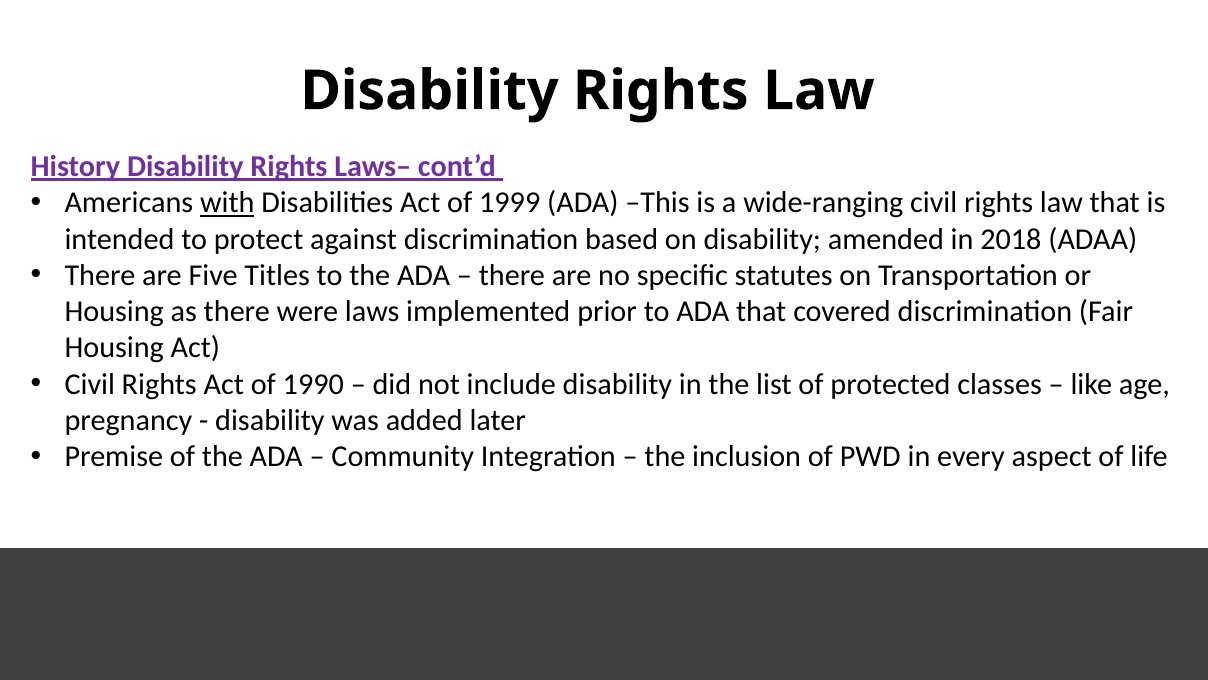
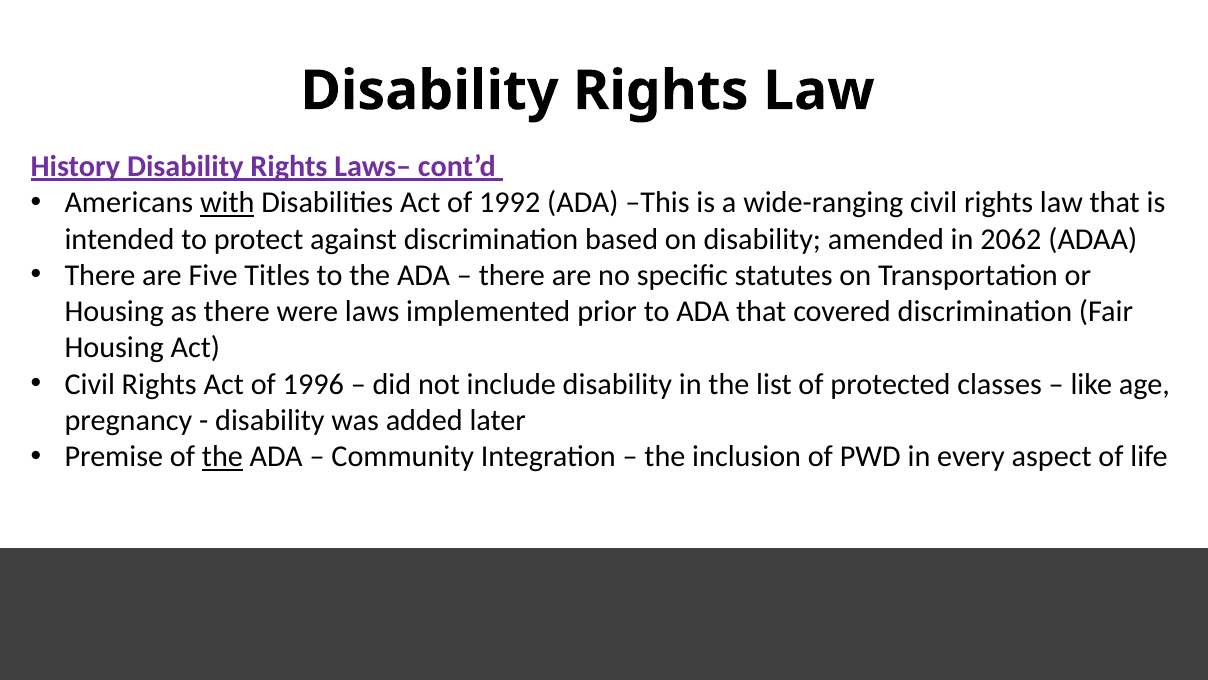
1999: 1999 -> 1992
2018: 2018 -> 2062
1990: 1990 -> 1996
the at (222, 456) underline: none -> present
